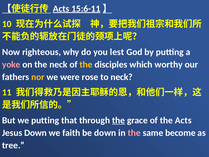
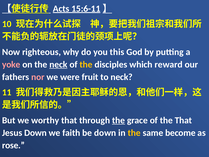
lest: lest -> this
neck at (58, 64) underline: none -> present
worthy: worthy -> reward
nor colour: yellow -> pink
rose: rose -> fruit
we putting: putting -> worthy
the Acts: Acts -> That
the at (134, 133) colour: pink -> yellow
tree: tree -> rose
